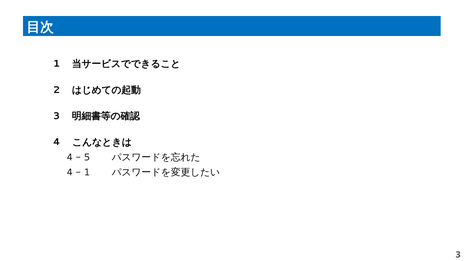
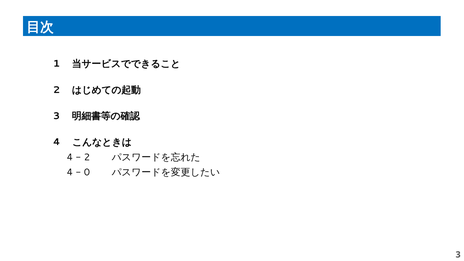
5 at (87, 157): 5 -> 2
1 at (87, 172): 1 -> 0
